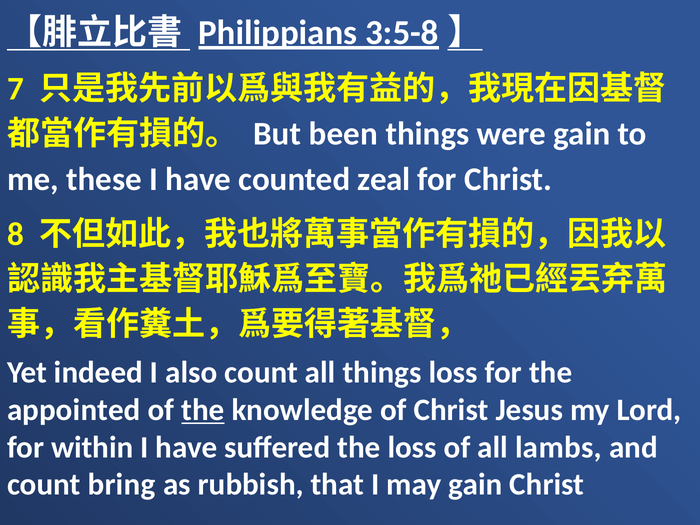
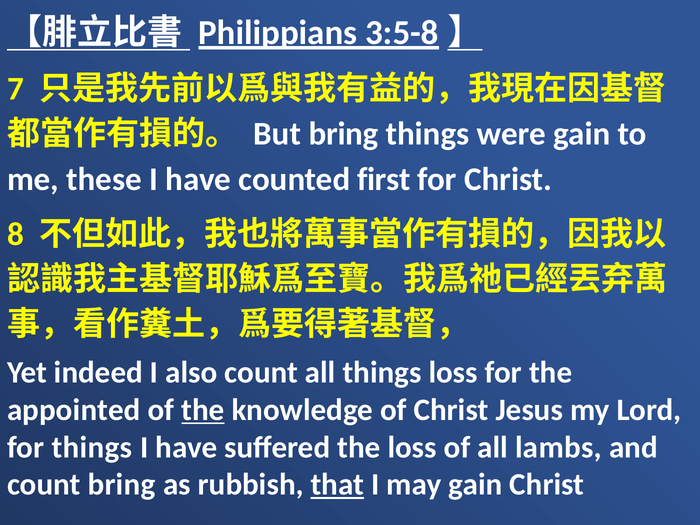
But been: been -> bring
zeal: zeal -> first
for within: within -> things
that underline: none -> present
